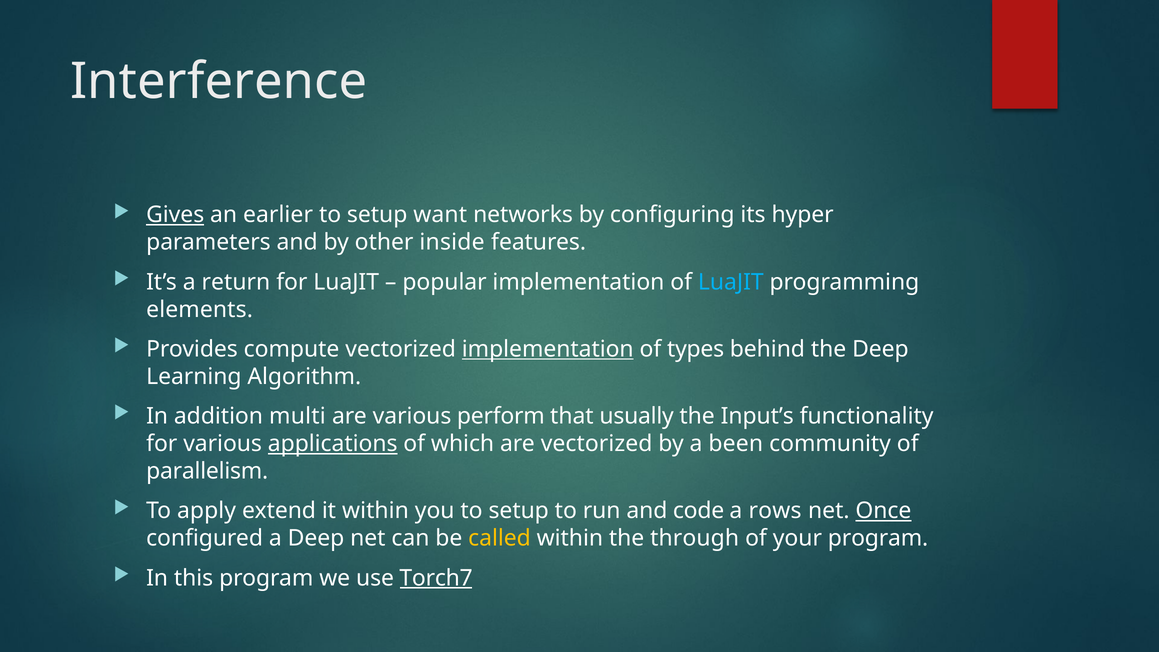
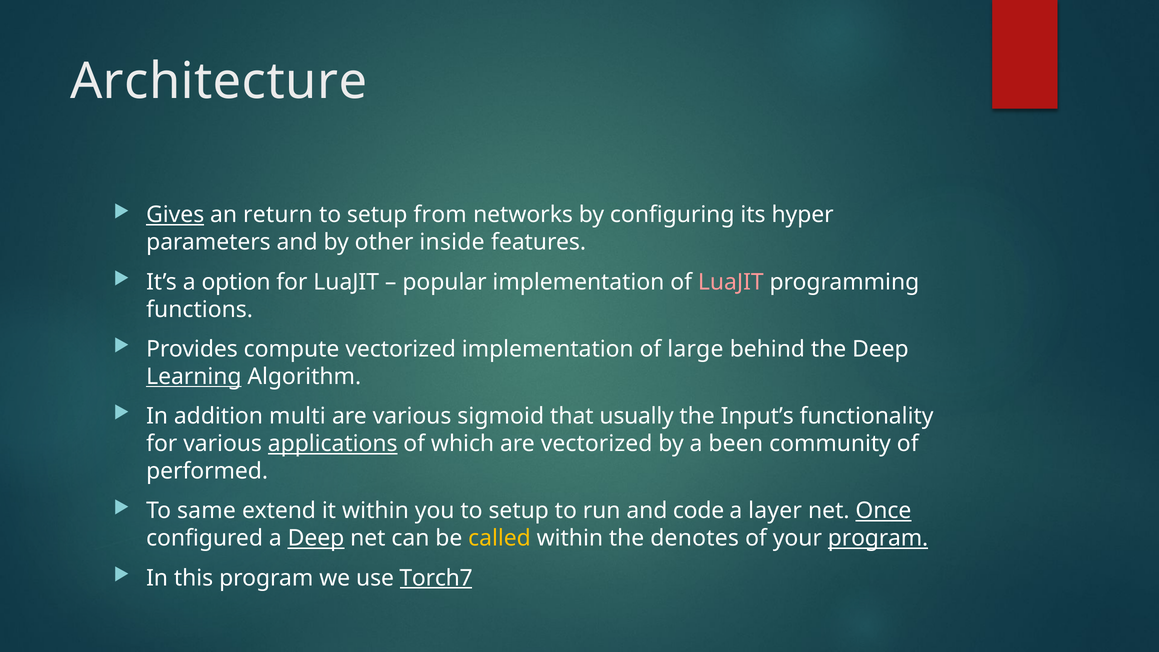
Interference: Interference -> Architecture
earlier: earlier -> return
want: want -> from
return: return -> option
LuaJIT at (731, 282) colour: light blue -> pink
elements: elements -> functions
implementation at (548, 349) underline: present -> none
types: types -> large
Learning underline: none -> present
perform: perform -> sigmoid
parallelism: parallelism -> performed
apply: apply -> same
rows: rows -> layer
Deep at (316, 538) underline: none -> present
through: through -> denotes
program at (878, 538) underline: none -> present
